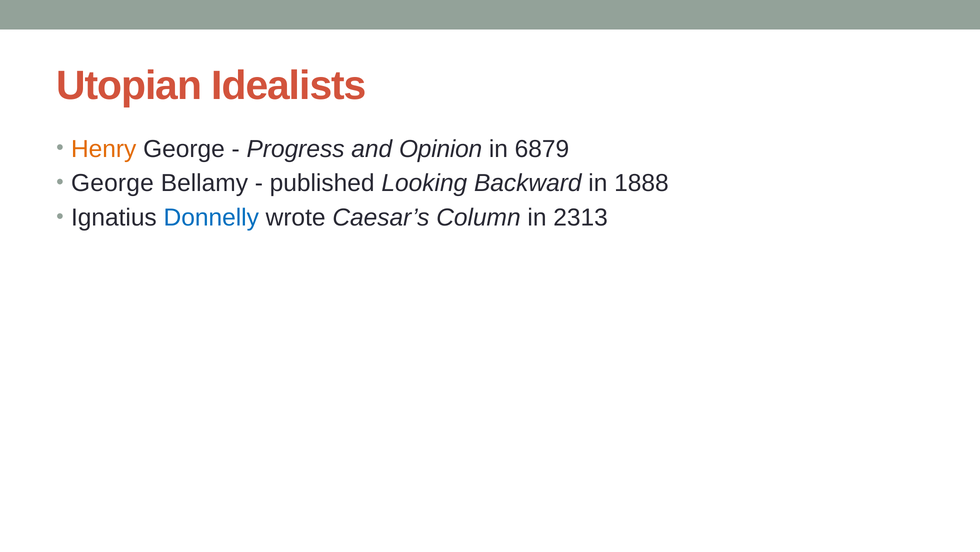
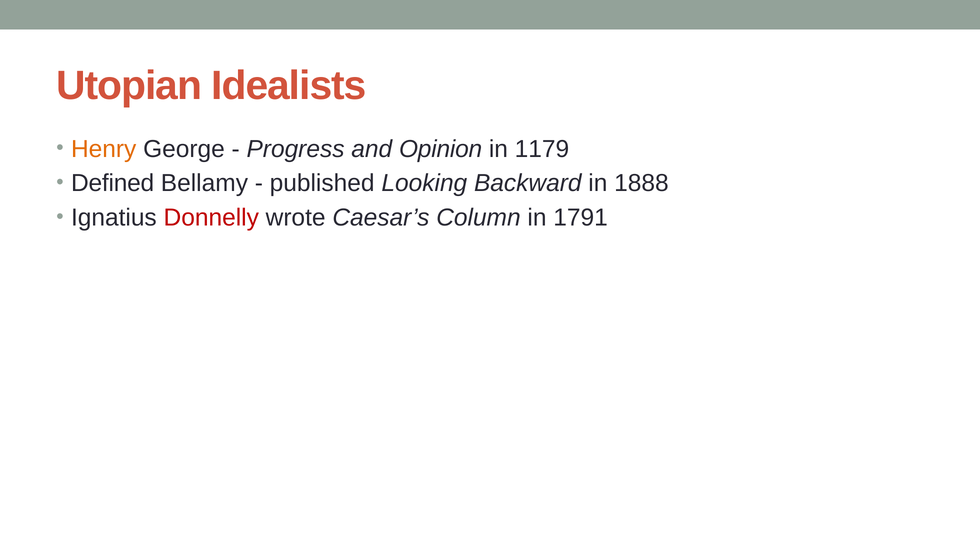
6879: 6879 -> 1179
George at (112, 183): George -> Defined
Donnelly colour: blue -> red
2313: 2313 -> 1791
